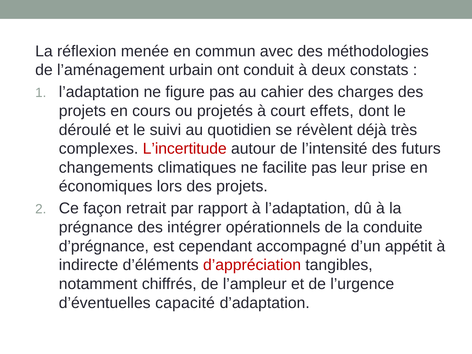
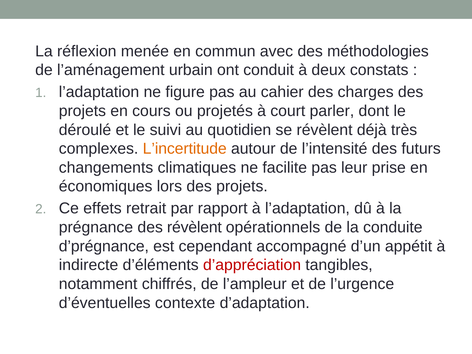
effets: effets -> parler
L’incertitude colour: red -> orange
façon: façon -> effets
des intégrer: intégrer -> révèlent
capacité: capacité -> contexte
